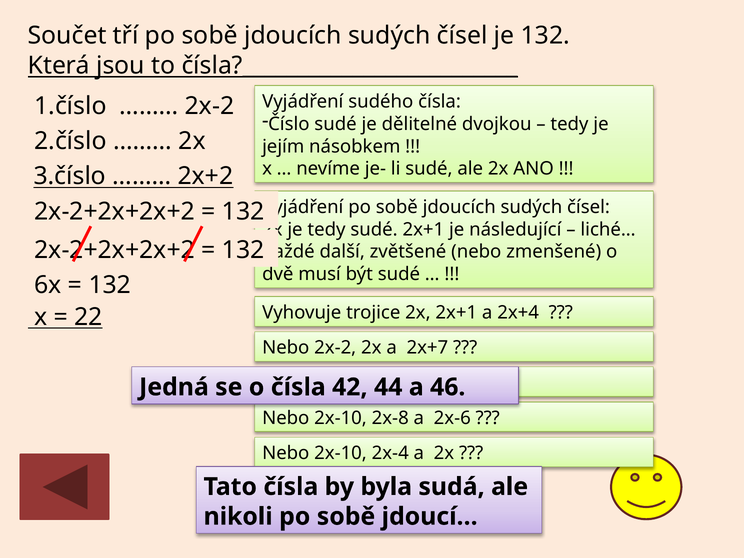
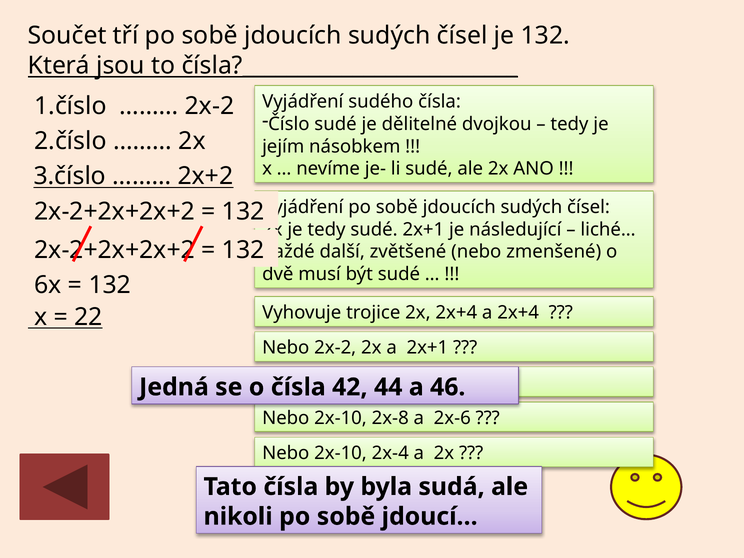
2x 2x+1: 2x+1 -> 2x+4
a 2x+7: 2x+7 -> 2x+1
